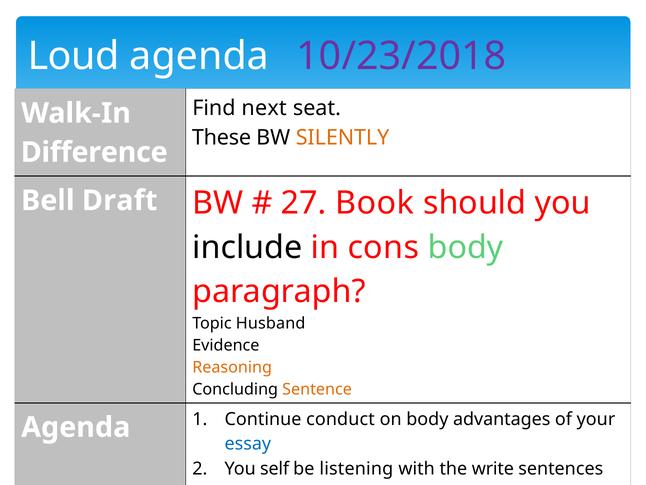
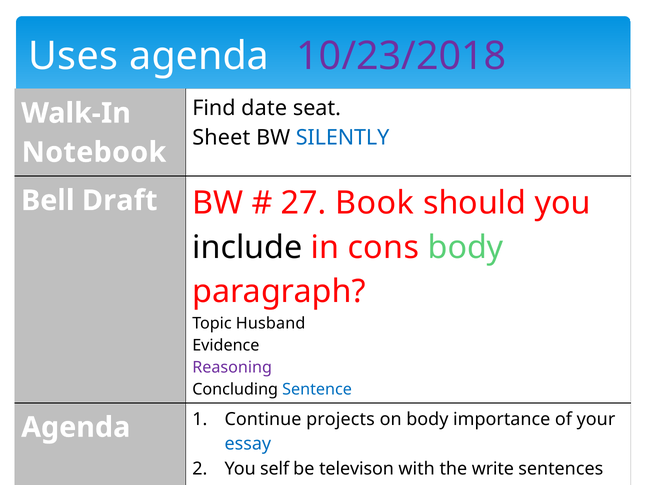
Loud: Loud -> Uses
next: next -> date
These: These -> Sheet
SILENTLY colour: orange -> blue
Difference: Difference -> Notebook
Reasoning colour: orange -> purple
Sentence at (317, 389) colour: orange -> blue
conduct: conduct -> projects
advantages: advantages -> importance
listening: listening -> televison
